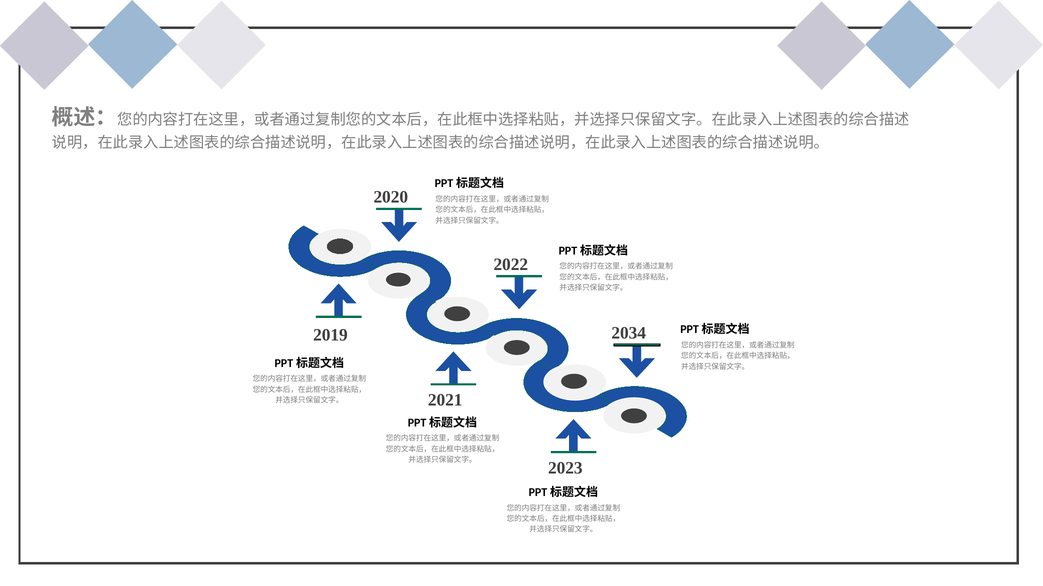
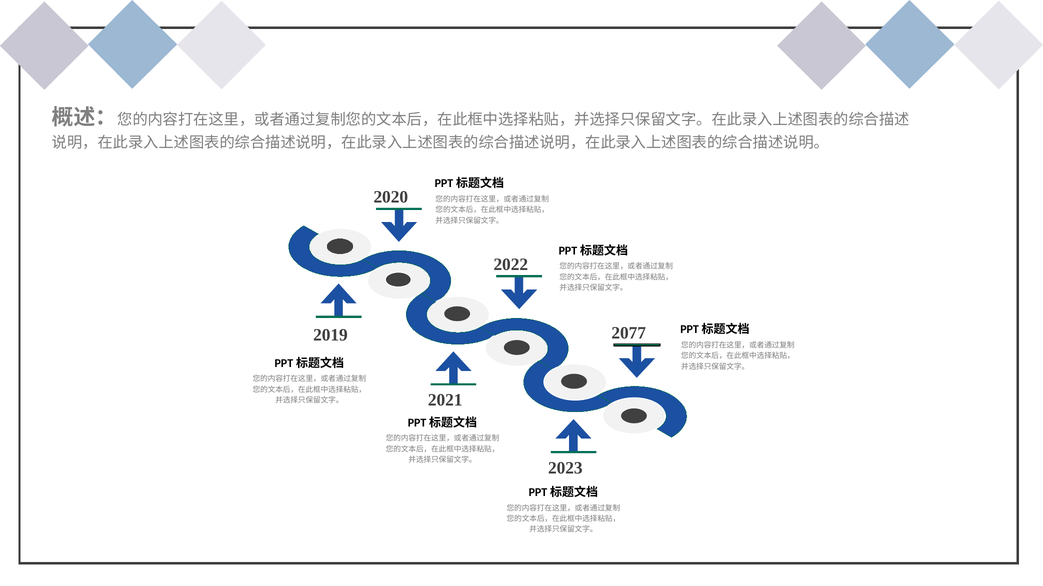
2034: 2034 -> 2077
